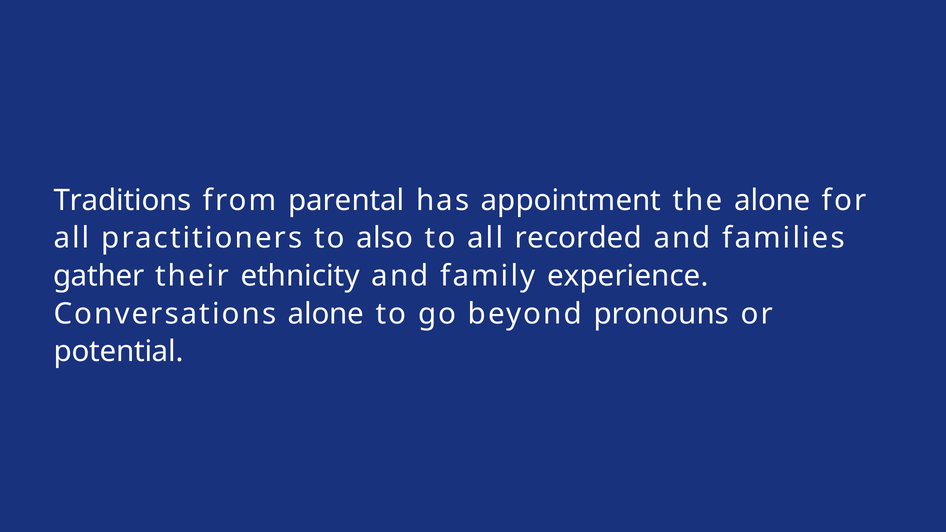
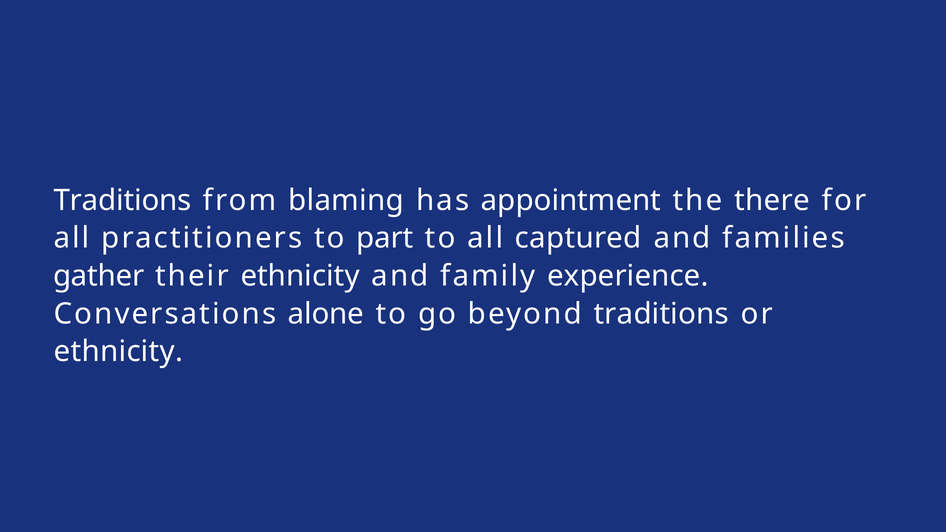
parental: parental -> blaming
the alone: alone -> there
also: also -> part
recorded: recorded -> captured
beyond pronouns: pronouns -> traditions
potential at (119, 352): potential -> ethnicity
